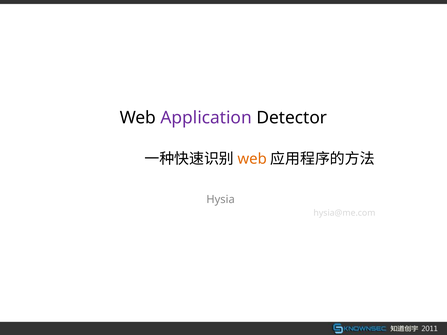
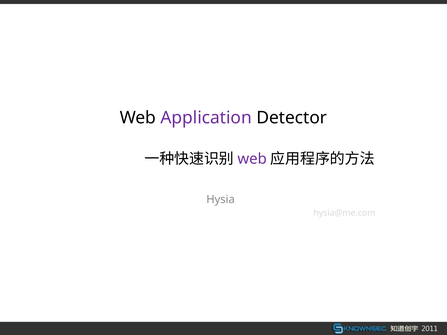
web at (252, 159) colour: orange -> purple
